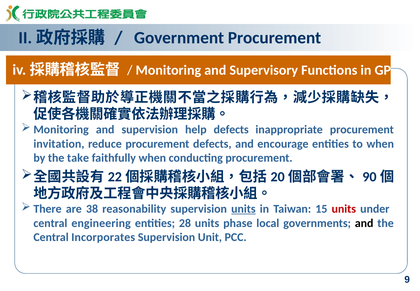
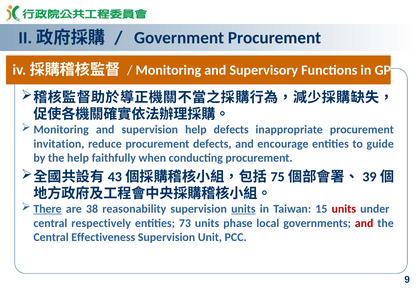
to when: when -> guide
the take: take -> help
22: 22 -> 43
20: 20 -> 75
90: 90 -> 39
There underline: none -> present
engineering: engineering -> respectively
28: 28 -> 73
and at (364, 223) colour: black -> red
Incorporates: Incorporates -> Effectiveness
